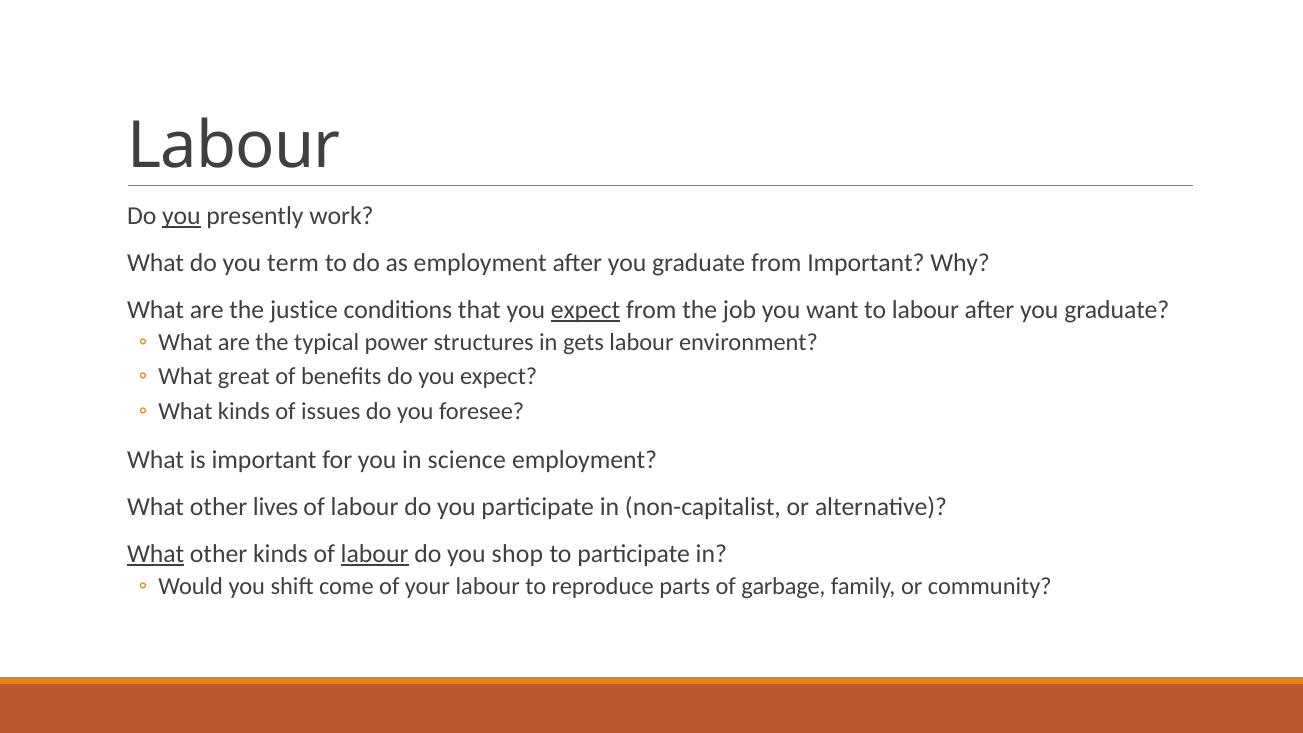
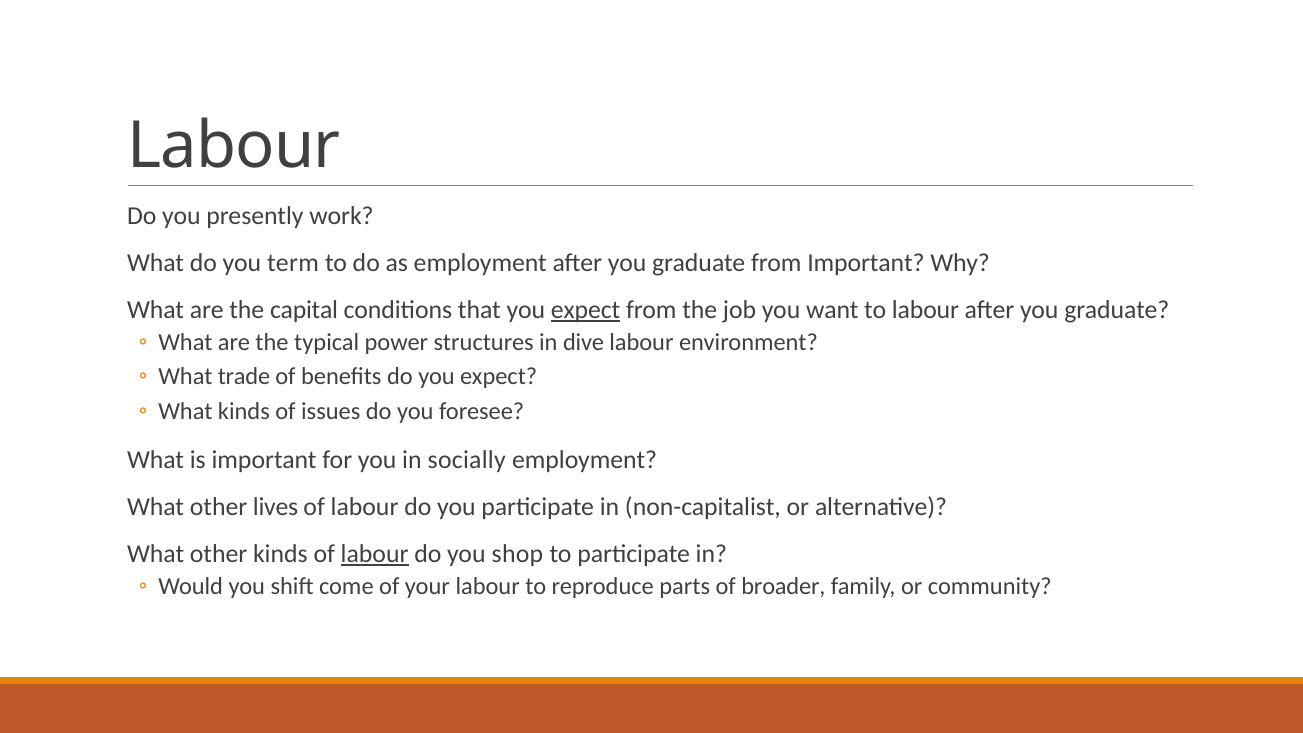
you at (181, 216) underline: present -> none
justice: justice -> capital
gets: gets -> dive
great: great -> trade
science: science -> socially
What at (156, 554) underline: present -> none
garbage: garbage -> broader
